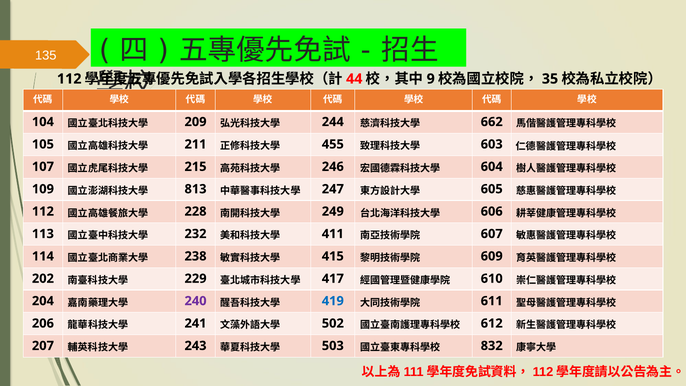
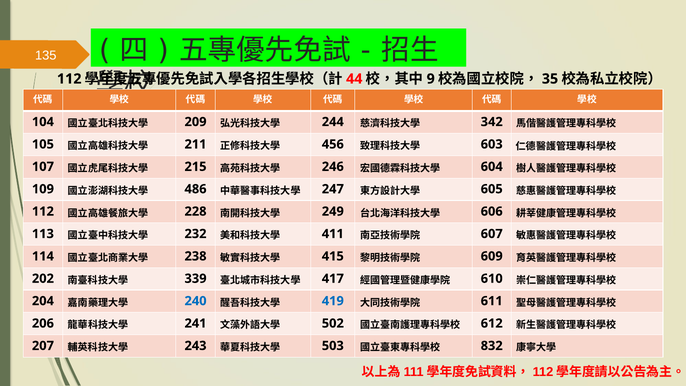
662: 662 -> 342
455: 455 -> 456
813: 813 -> 486
229: 229 -> 339
240 colour: purple -> blue
